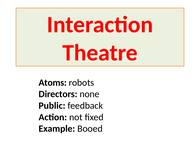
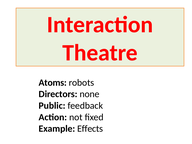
Booed: Booed -> Effects
